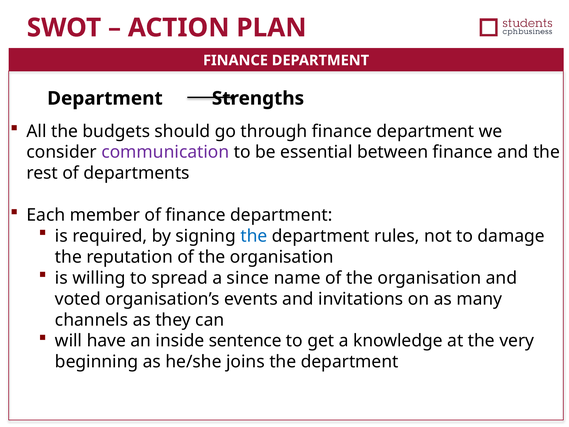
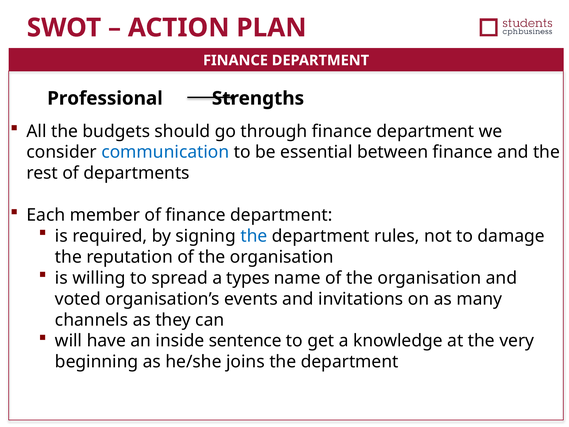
Department at (105, 98): Department -> Professional
communication colour: purple -> blue
since: since -> types
